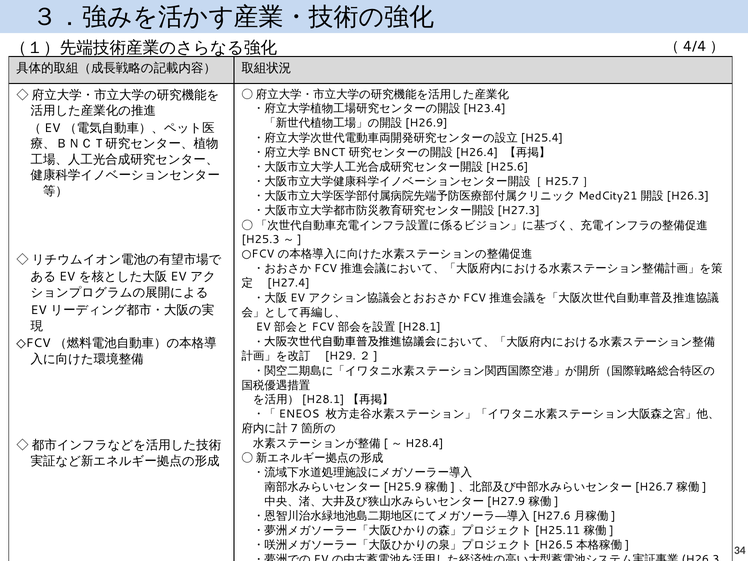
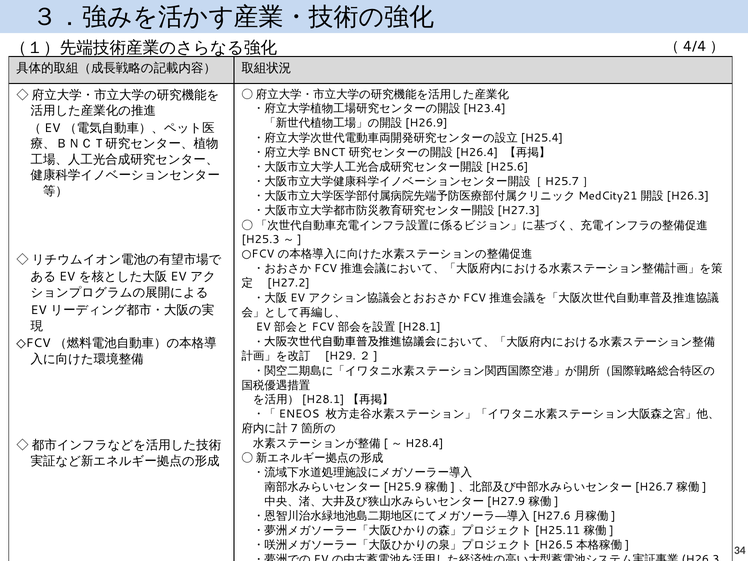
H27.4: H27.4 -> H27.2
